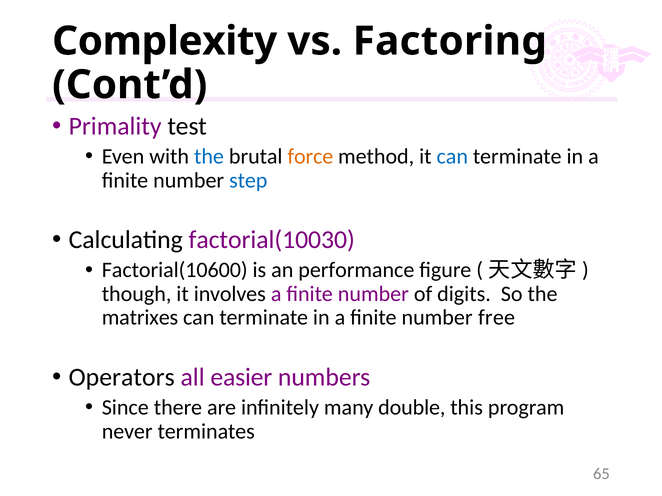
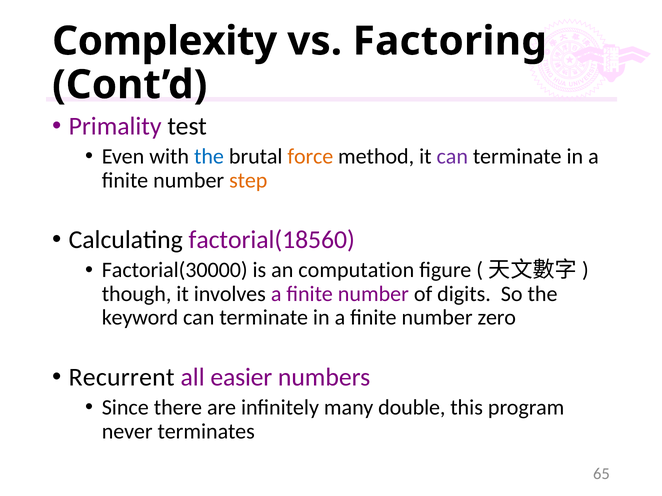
can at (452, 157) colour: blue -> purple
step colour: blue -> orange
factorial(10030: factorial(10030 -> factorial(18560
Factorial(10600: Factorial(10600 -> Factorial(30000
performance: performance -> computation
matrixes: matrixes -> keyword
free: free -> zero
Operators: Operators -> Recurrent
